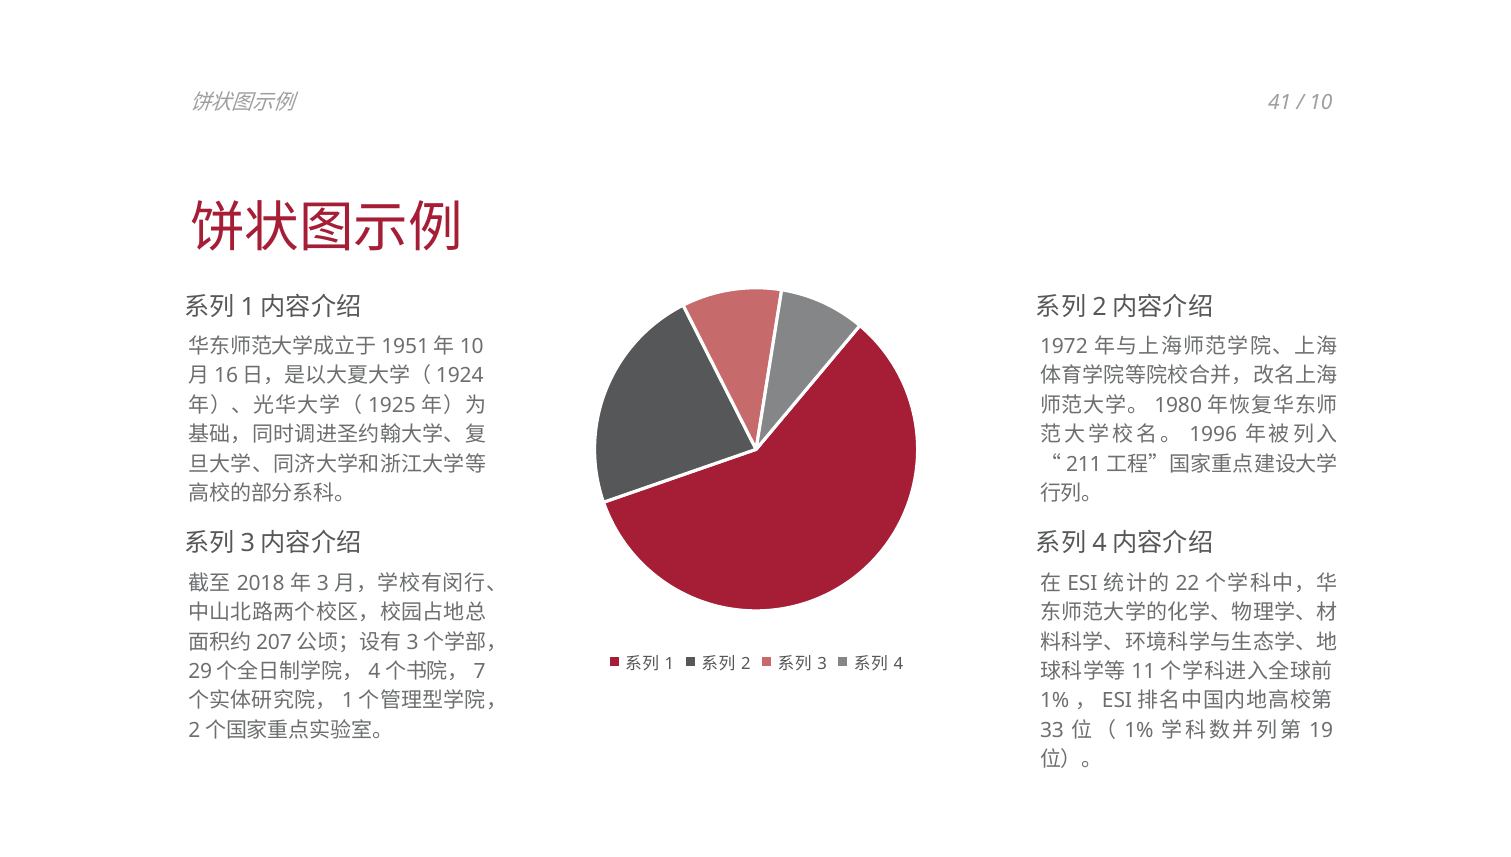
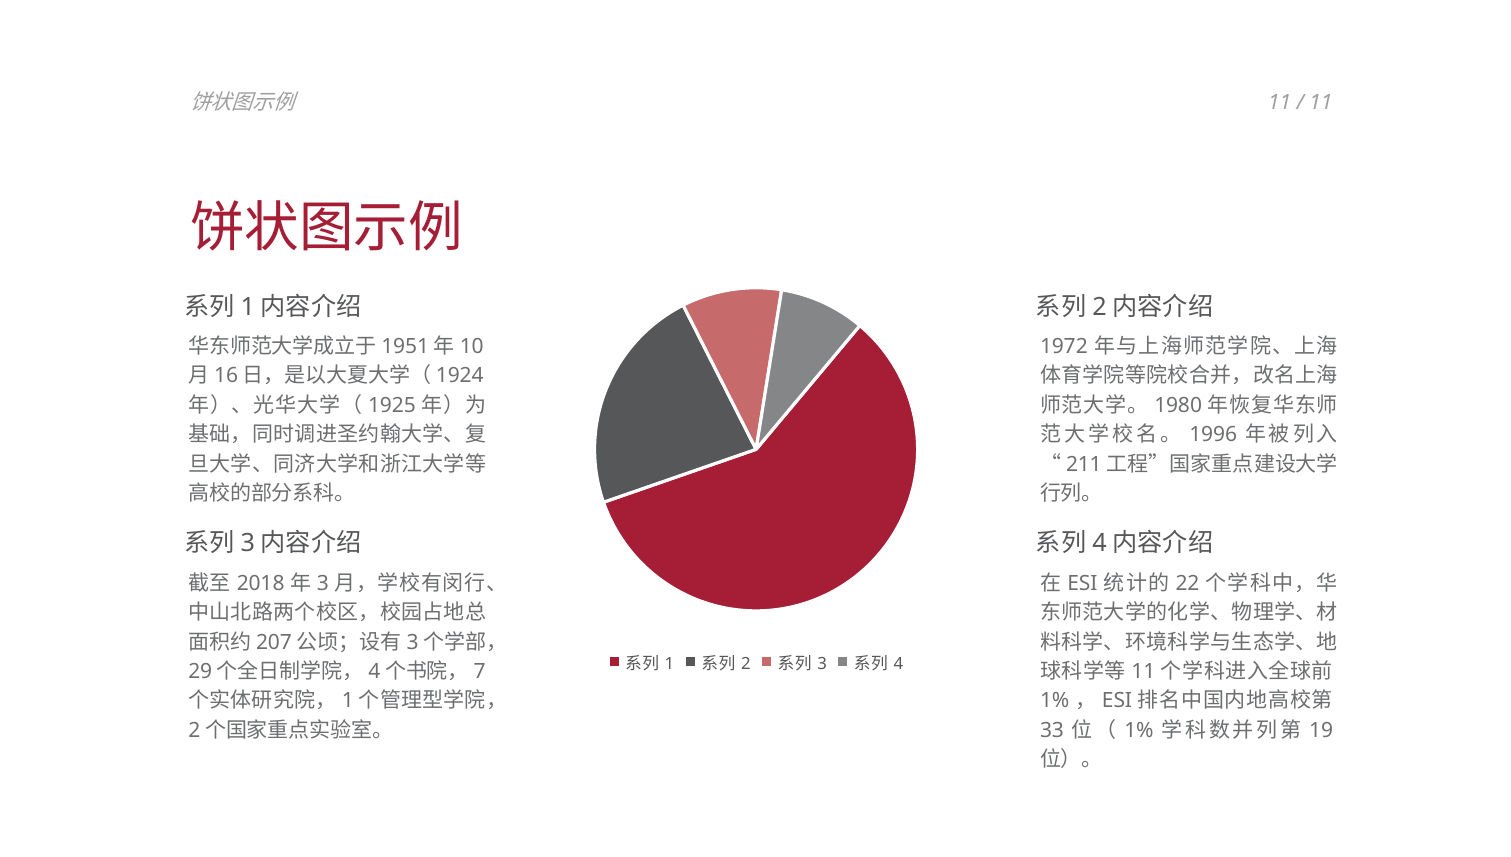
41 at (1280, 102): 41 -> 11
10 at (1321, 102): 10 -> 11
